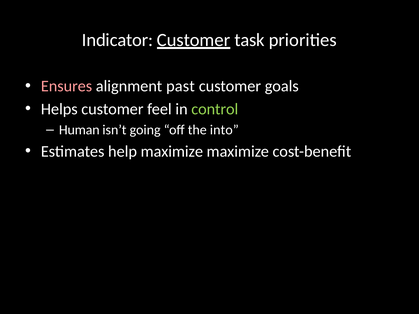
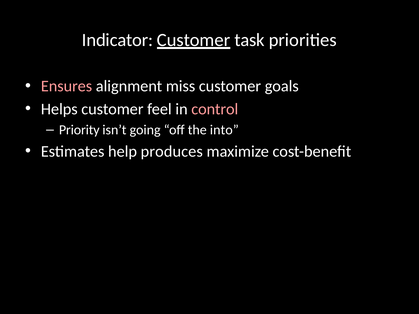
past: past -> miss
control colour: light green -> pink
Human: Human -> Priority
help maximize: maximize -> produces
